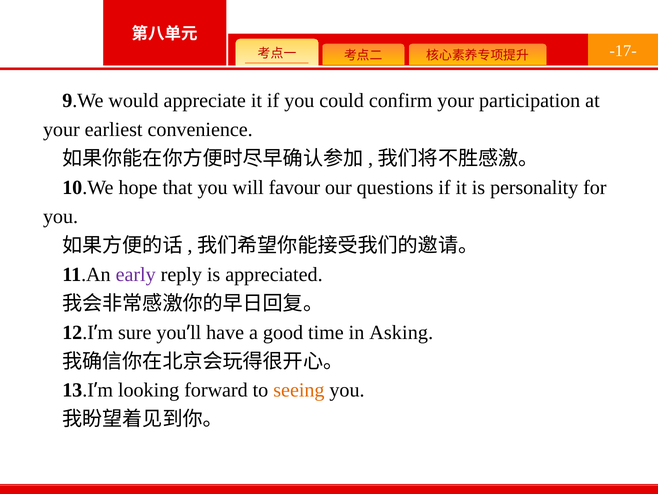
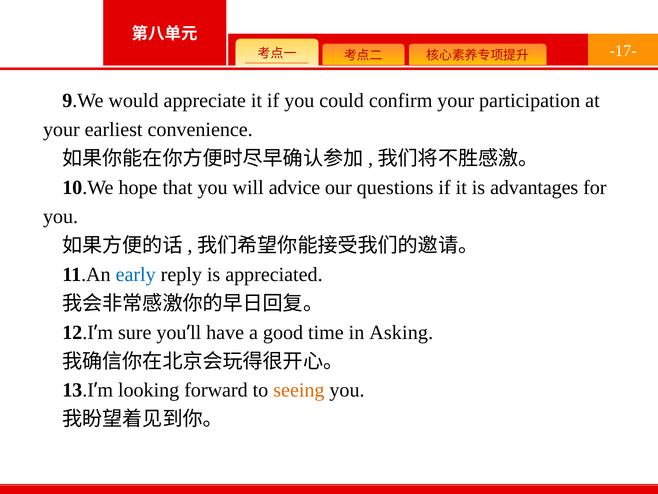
favour: favour -> advice
personality: personality -> advantages
early colour: purple -> blue
